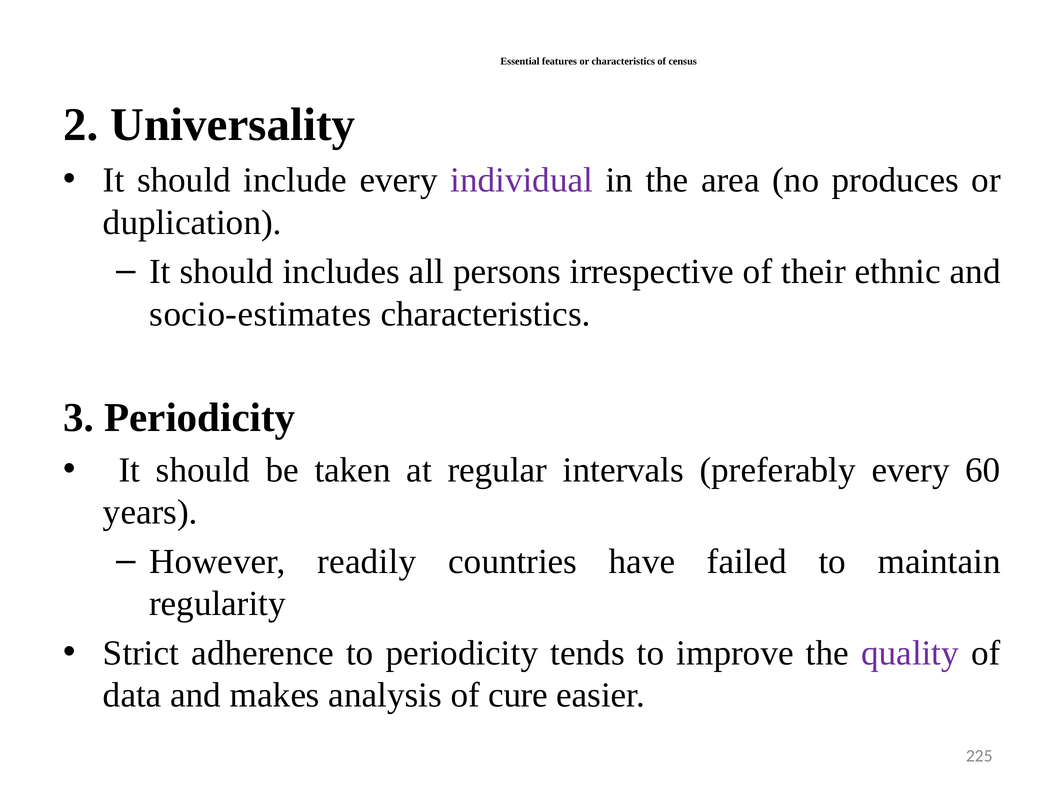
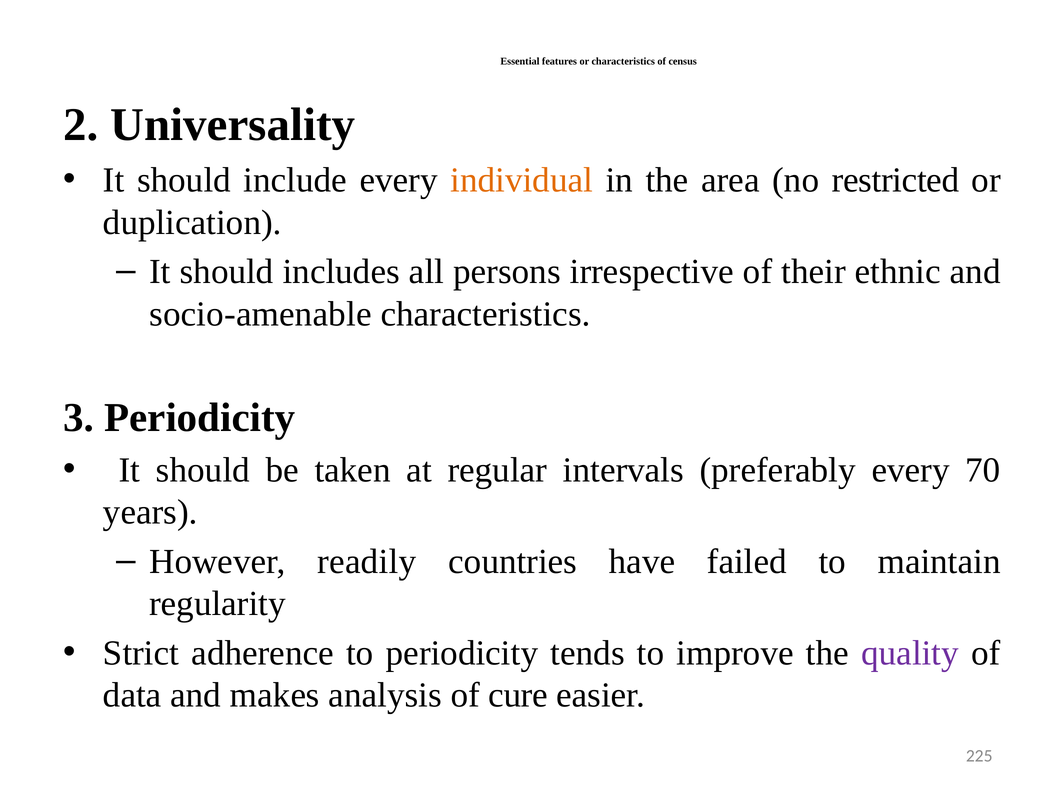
individual colour: purple -> orange
produces: produces -> restricted
socio-estimates: socio-estimates -> socio-amenable
60: 60 -> 70
